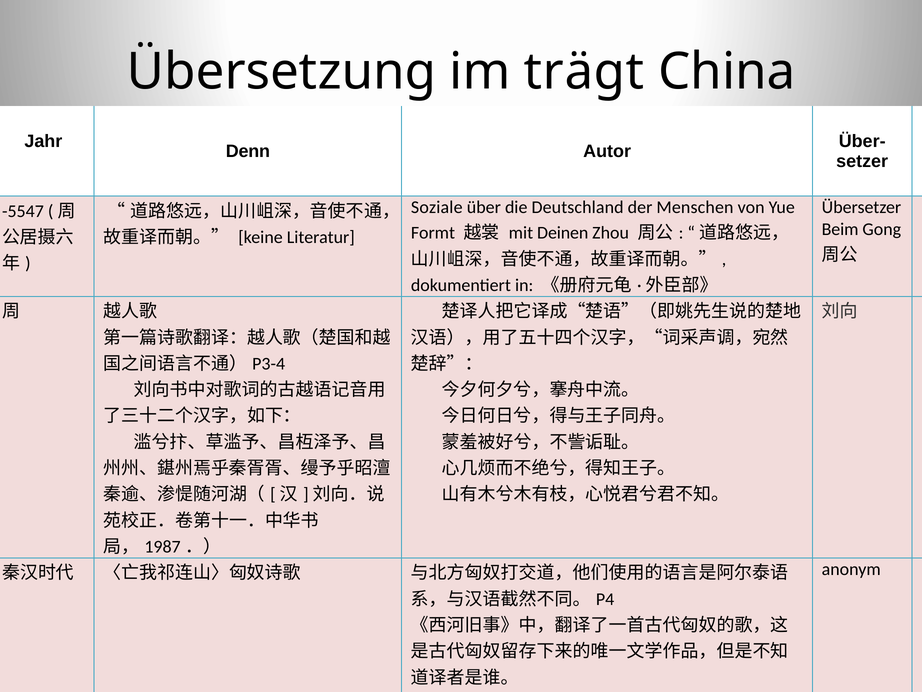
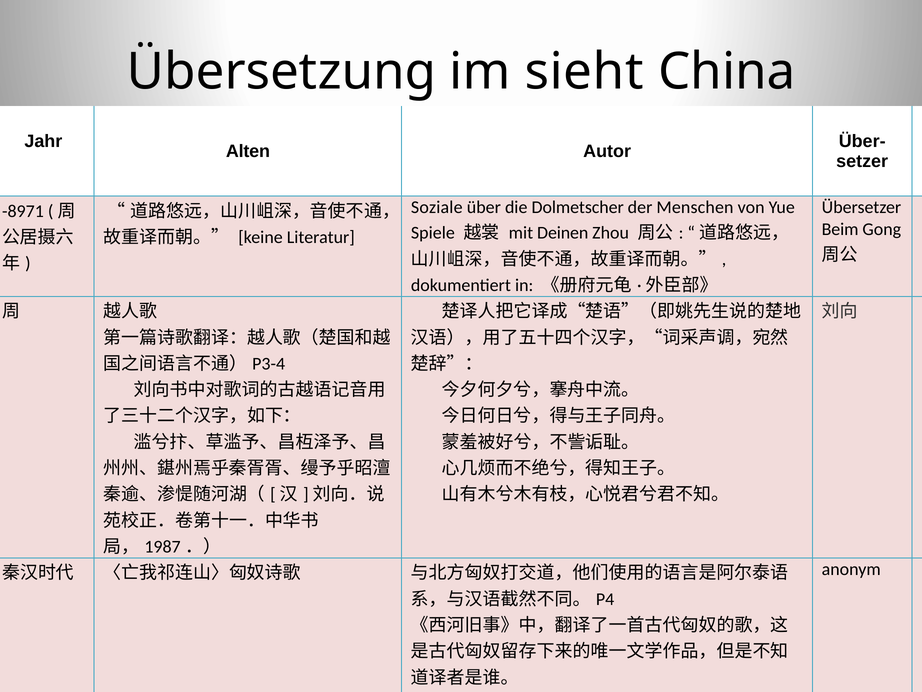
trägt: trägt -> sieht
Denn: Denn -> Alten
Deutschland: Deutschland -> Dolmetscher
-5547: -5547 -> -8971
Formt: Formt -> Spiele
